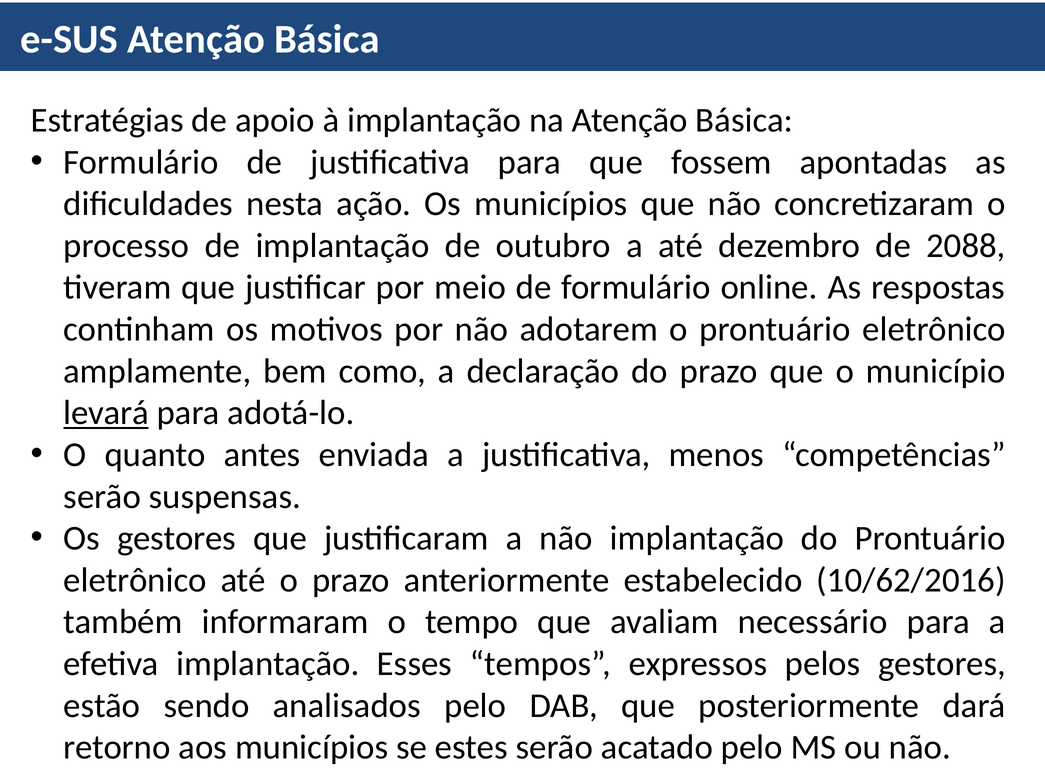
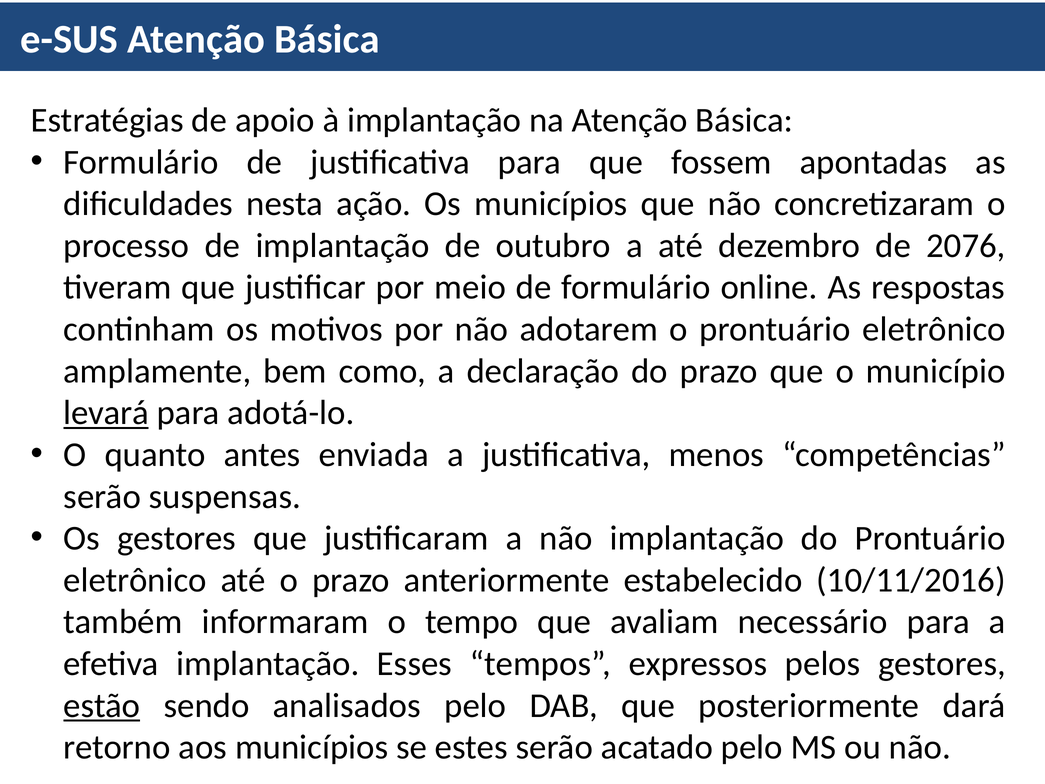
2088: 2088 -> 2076
10/62/2016: 10/62/2016 -> 10/11/2016
estão underline: none -> present
